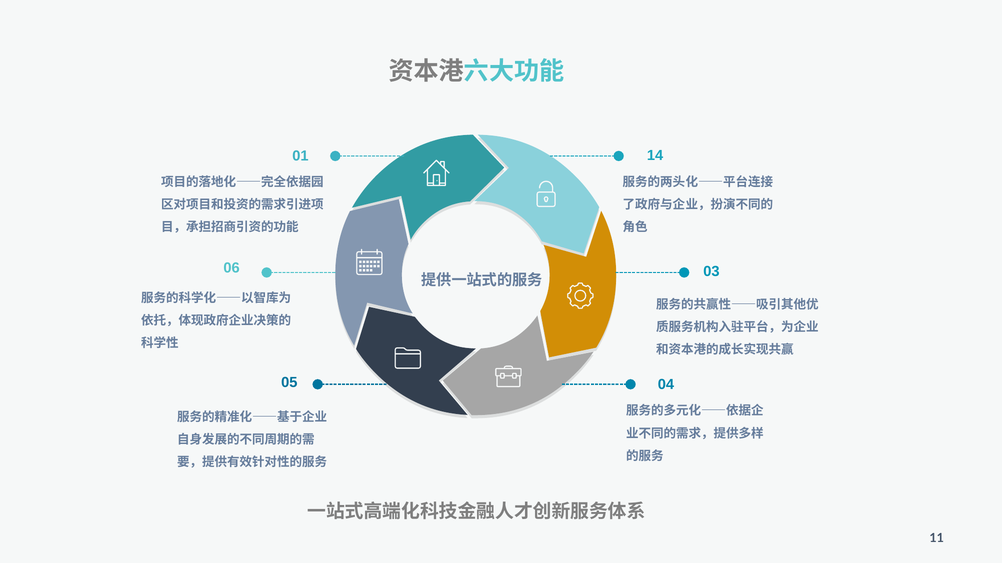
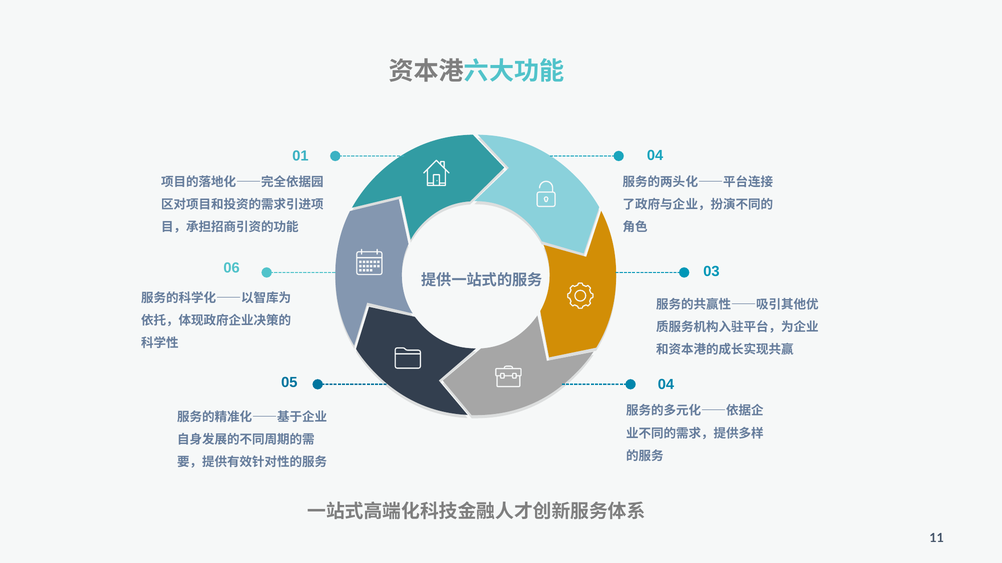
01 14: 14 -> 04
